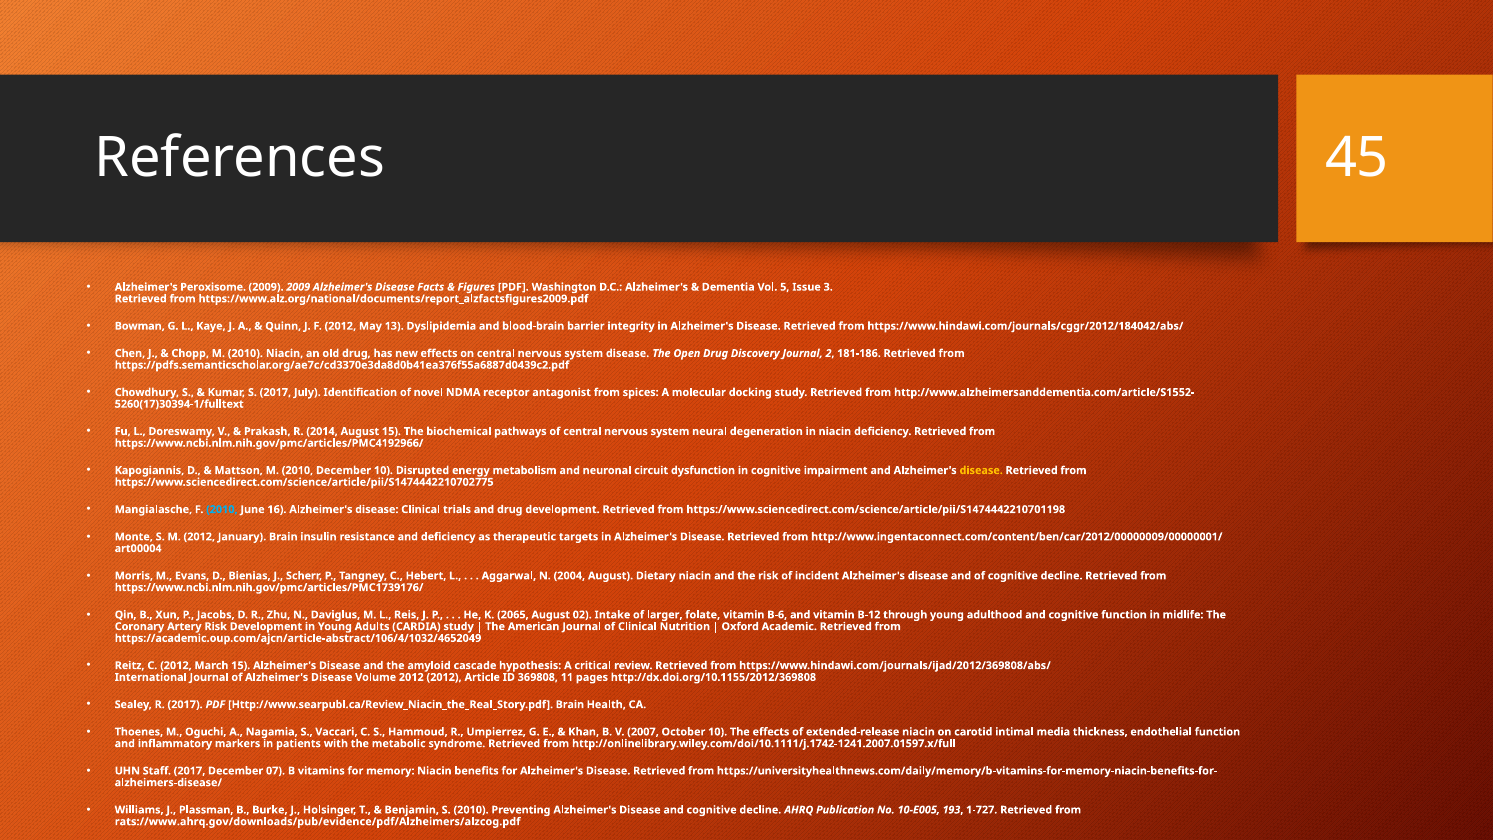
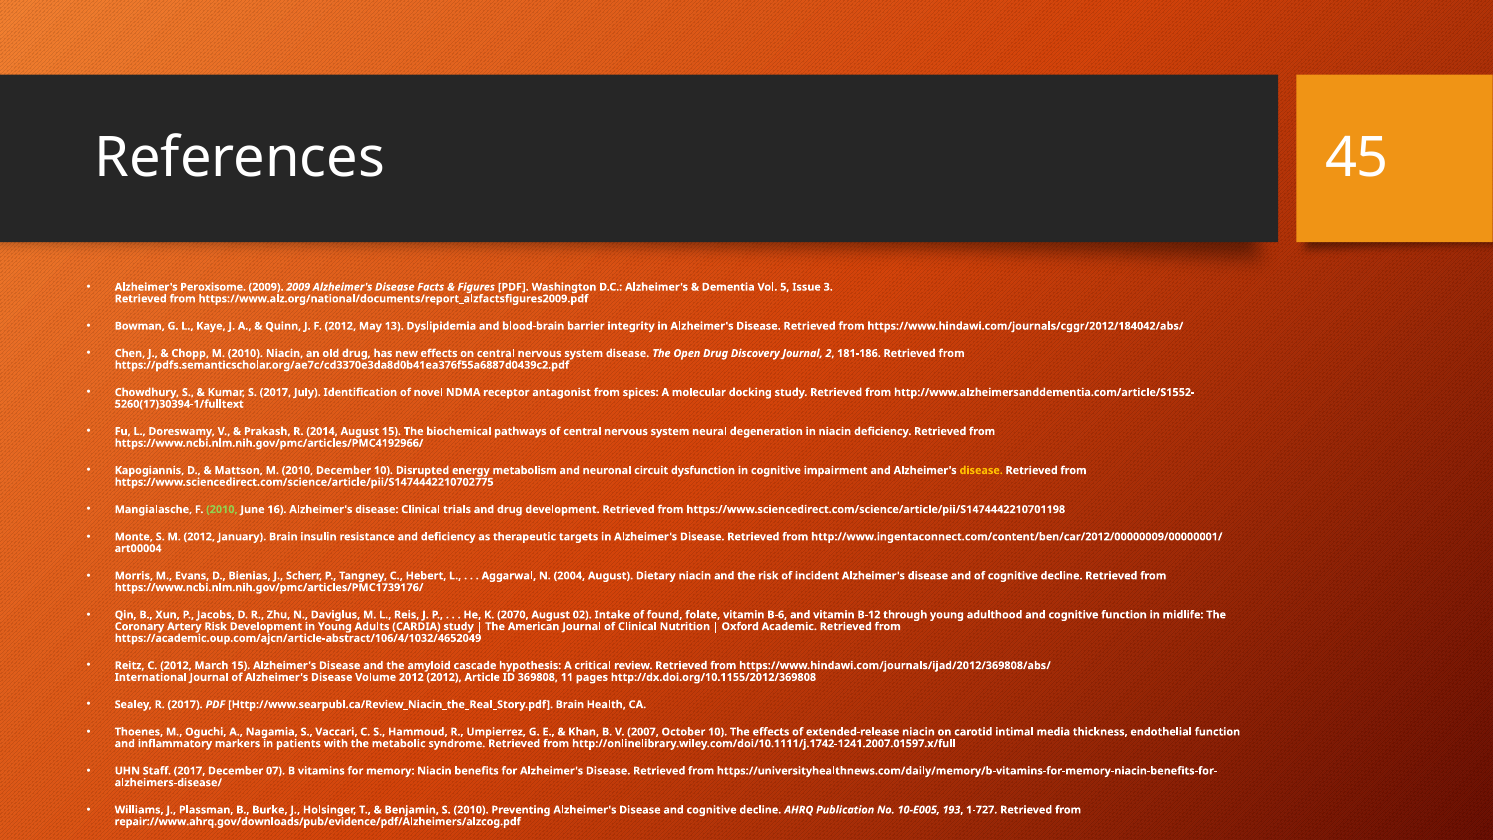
2010 at (222, 509) colour: light blue -> light green
2065: 2065 -> 2070
larger: larger -> found
rats://www.ahrq.gov/downloads/pub/evidence/pdf/Alzheimers/alzcog.pdf: rats://www.ahrq.gov/downloads/pub/evidence/pdf/Alzheimers/alzcog.pdf -> repair://www.ahrq.gov/downloads/pub/evidence/pdf/Alzheimers/alzcog.pdf
